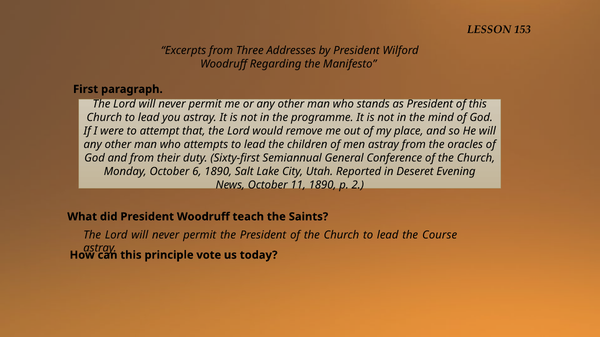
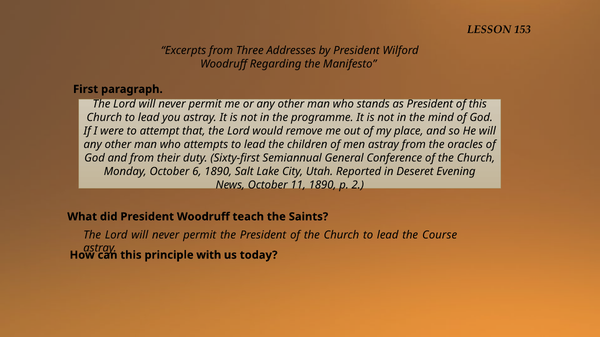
vote: vote -> with
